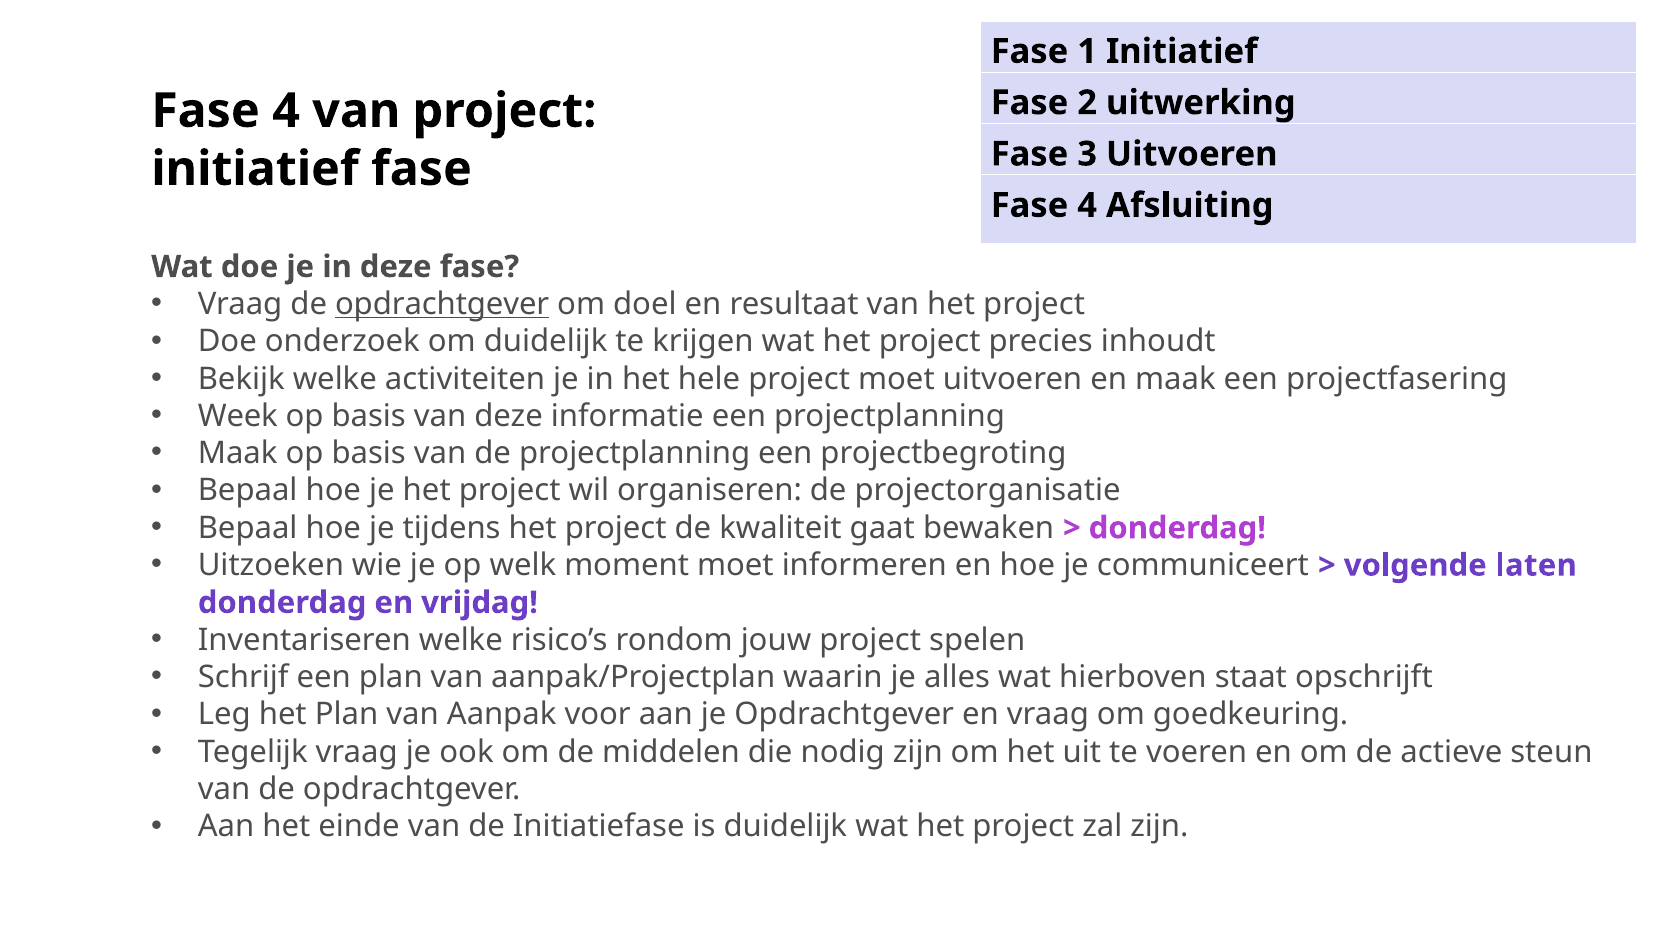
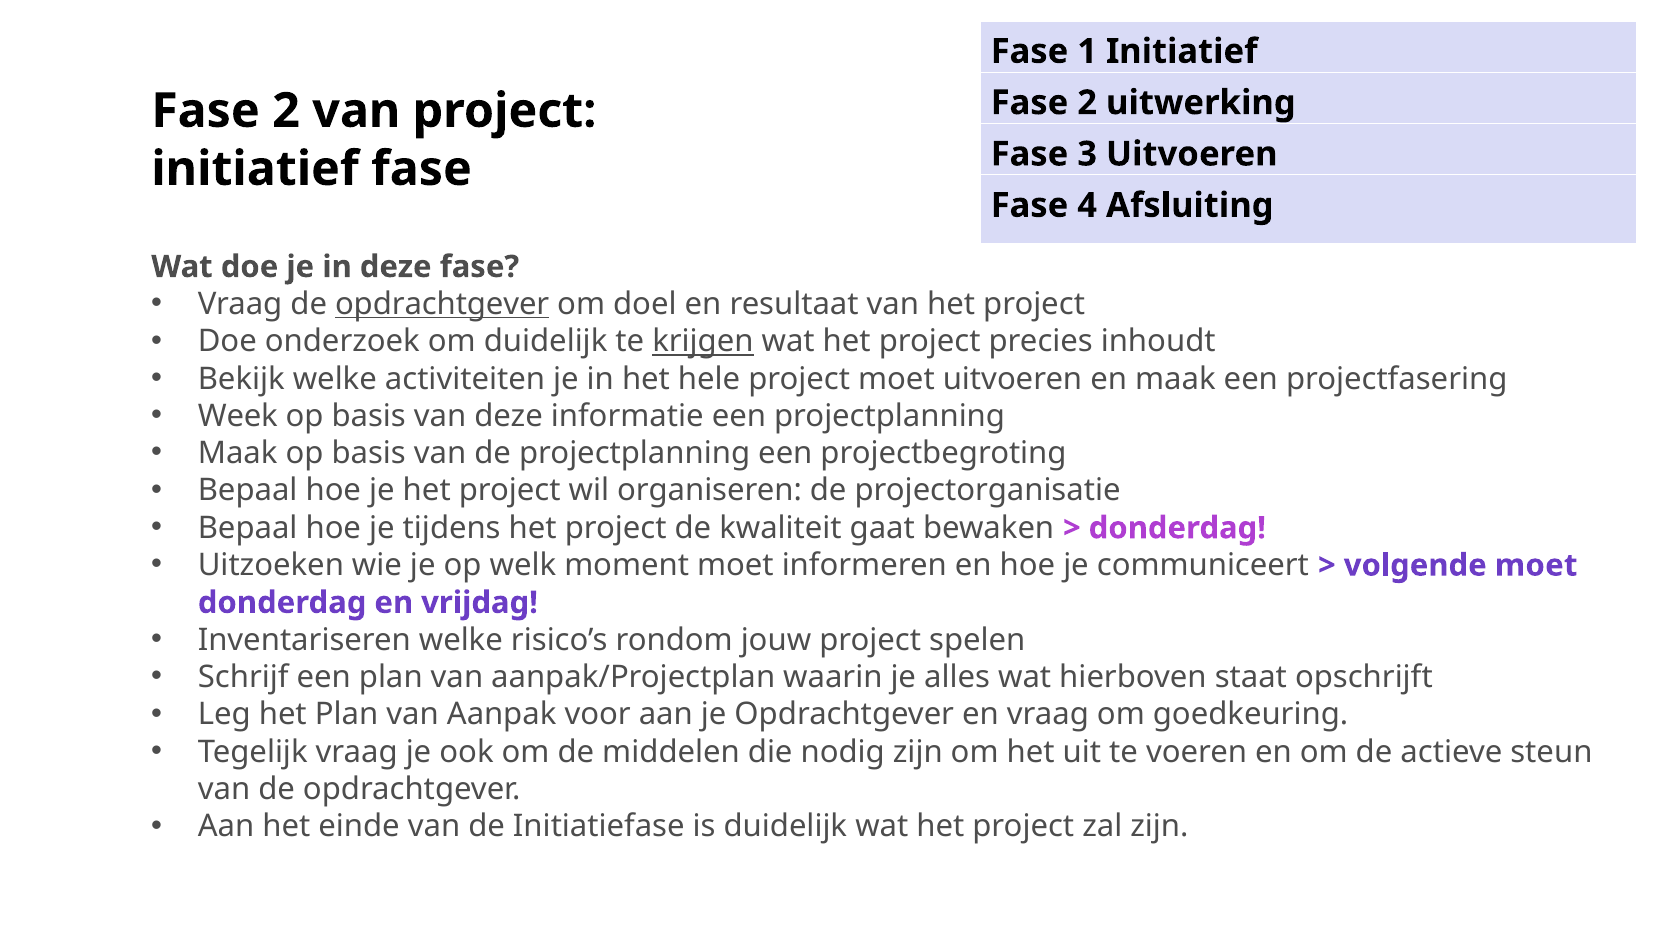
4 at (286, 111): 4 -> 2
krijgen underline: none -> present
volgende laten: laten -> moet
